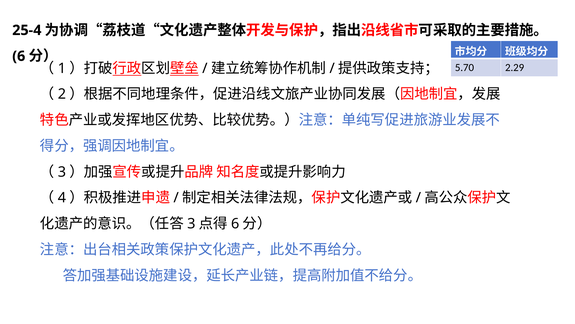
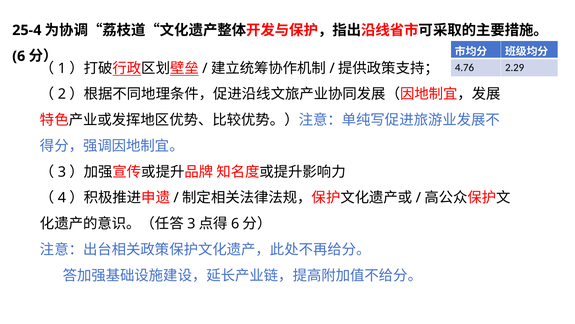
5.70: 5.70 -> 4.76
